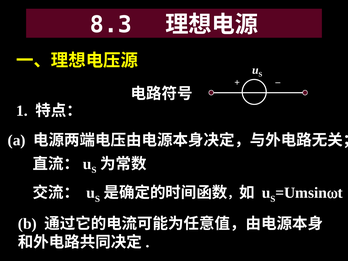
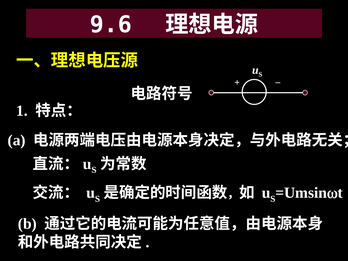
8.3: 8.3 -> 9.6
